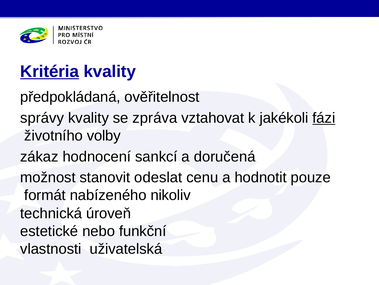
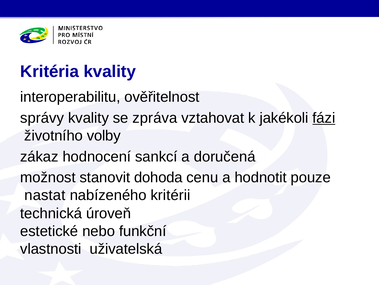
Kritéria underline: present -> none
předpokládaná: předpokládaná -> interoperabilitu
odeslat: odeslat -> dohoda
formát: formát -> nastat
nikoliv: nikoliv -> kritérii
